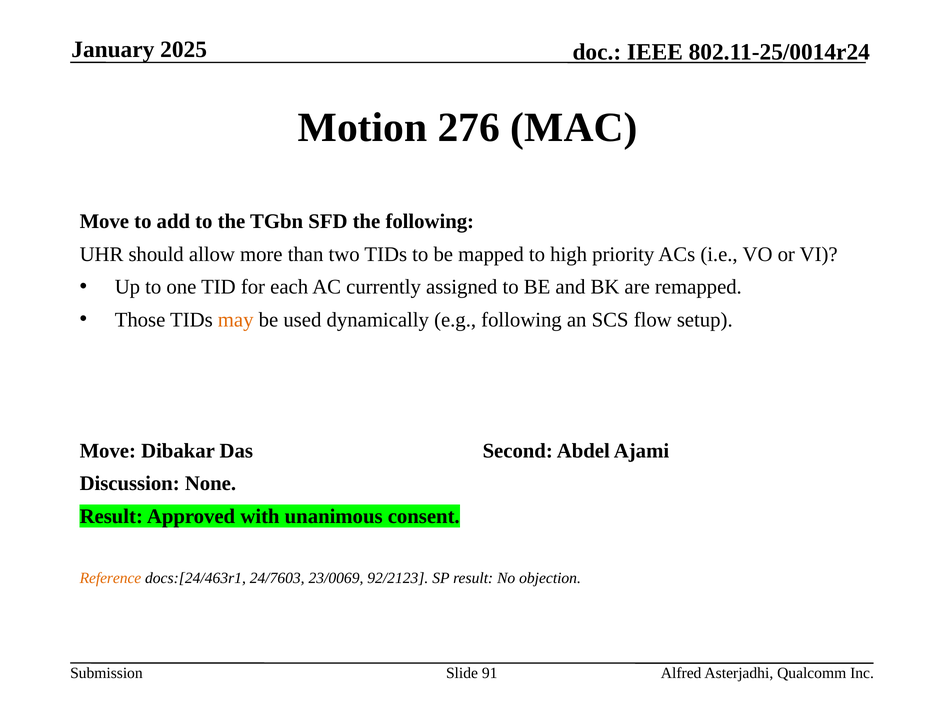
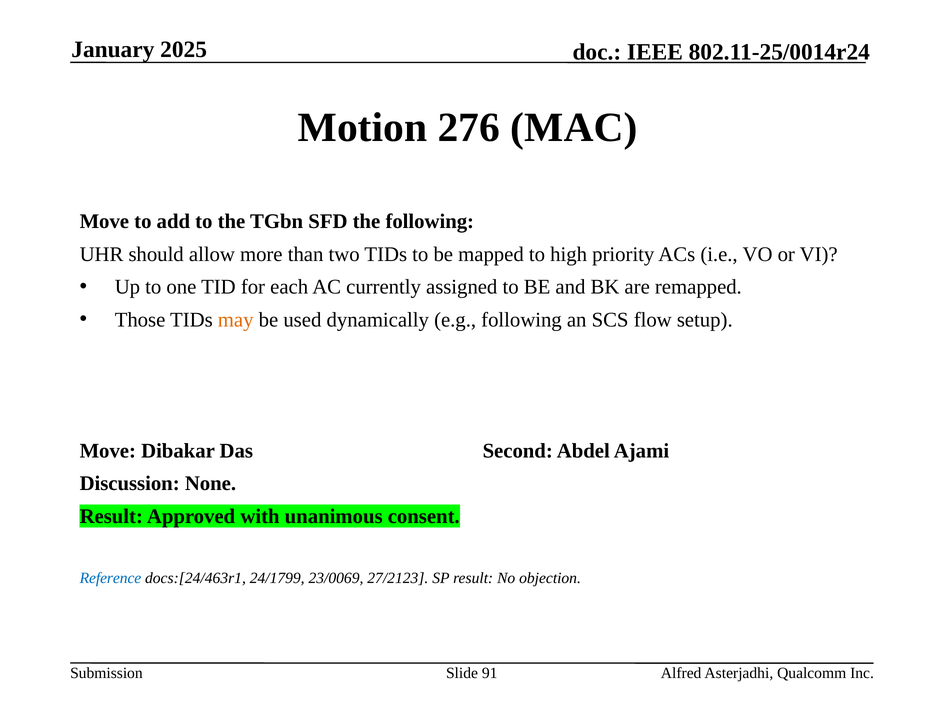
Reference colour: orange -> blue
24/7603: 24/7603 -> 24/1799
92/2123: 92/2123 -> 27/2123
